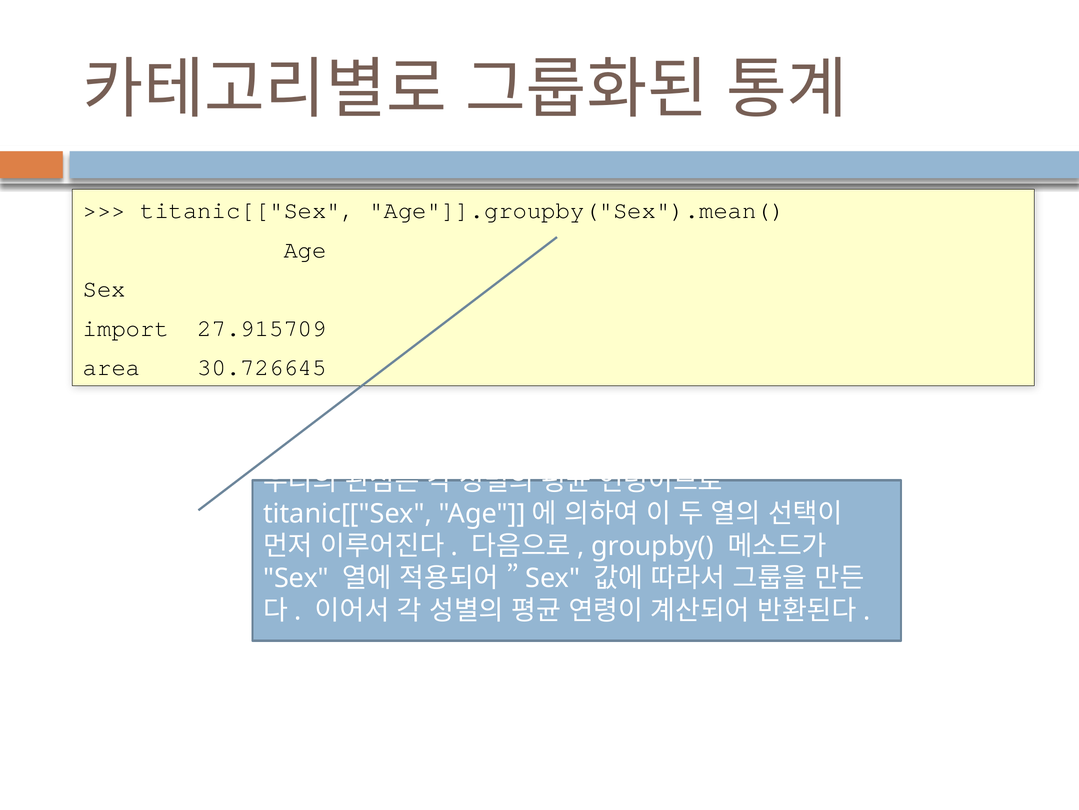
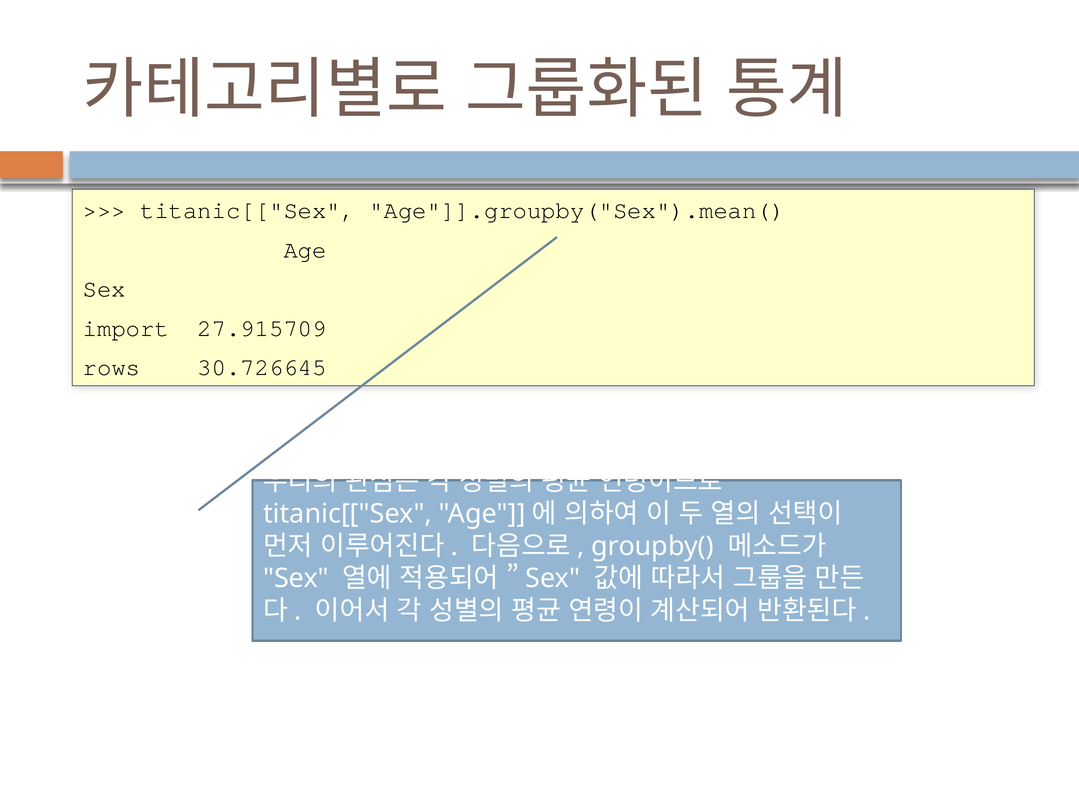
area: area -> rows
